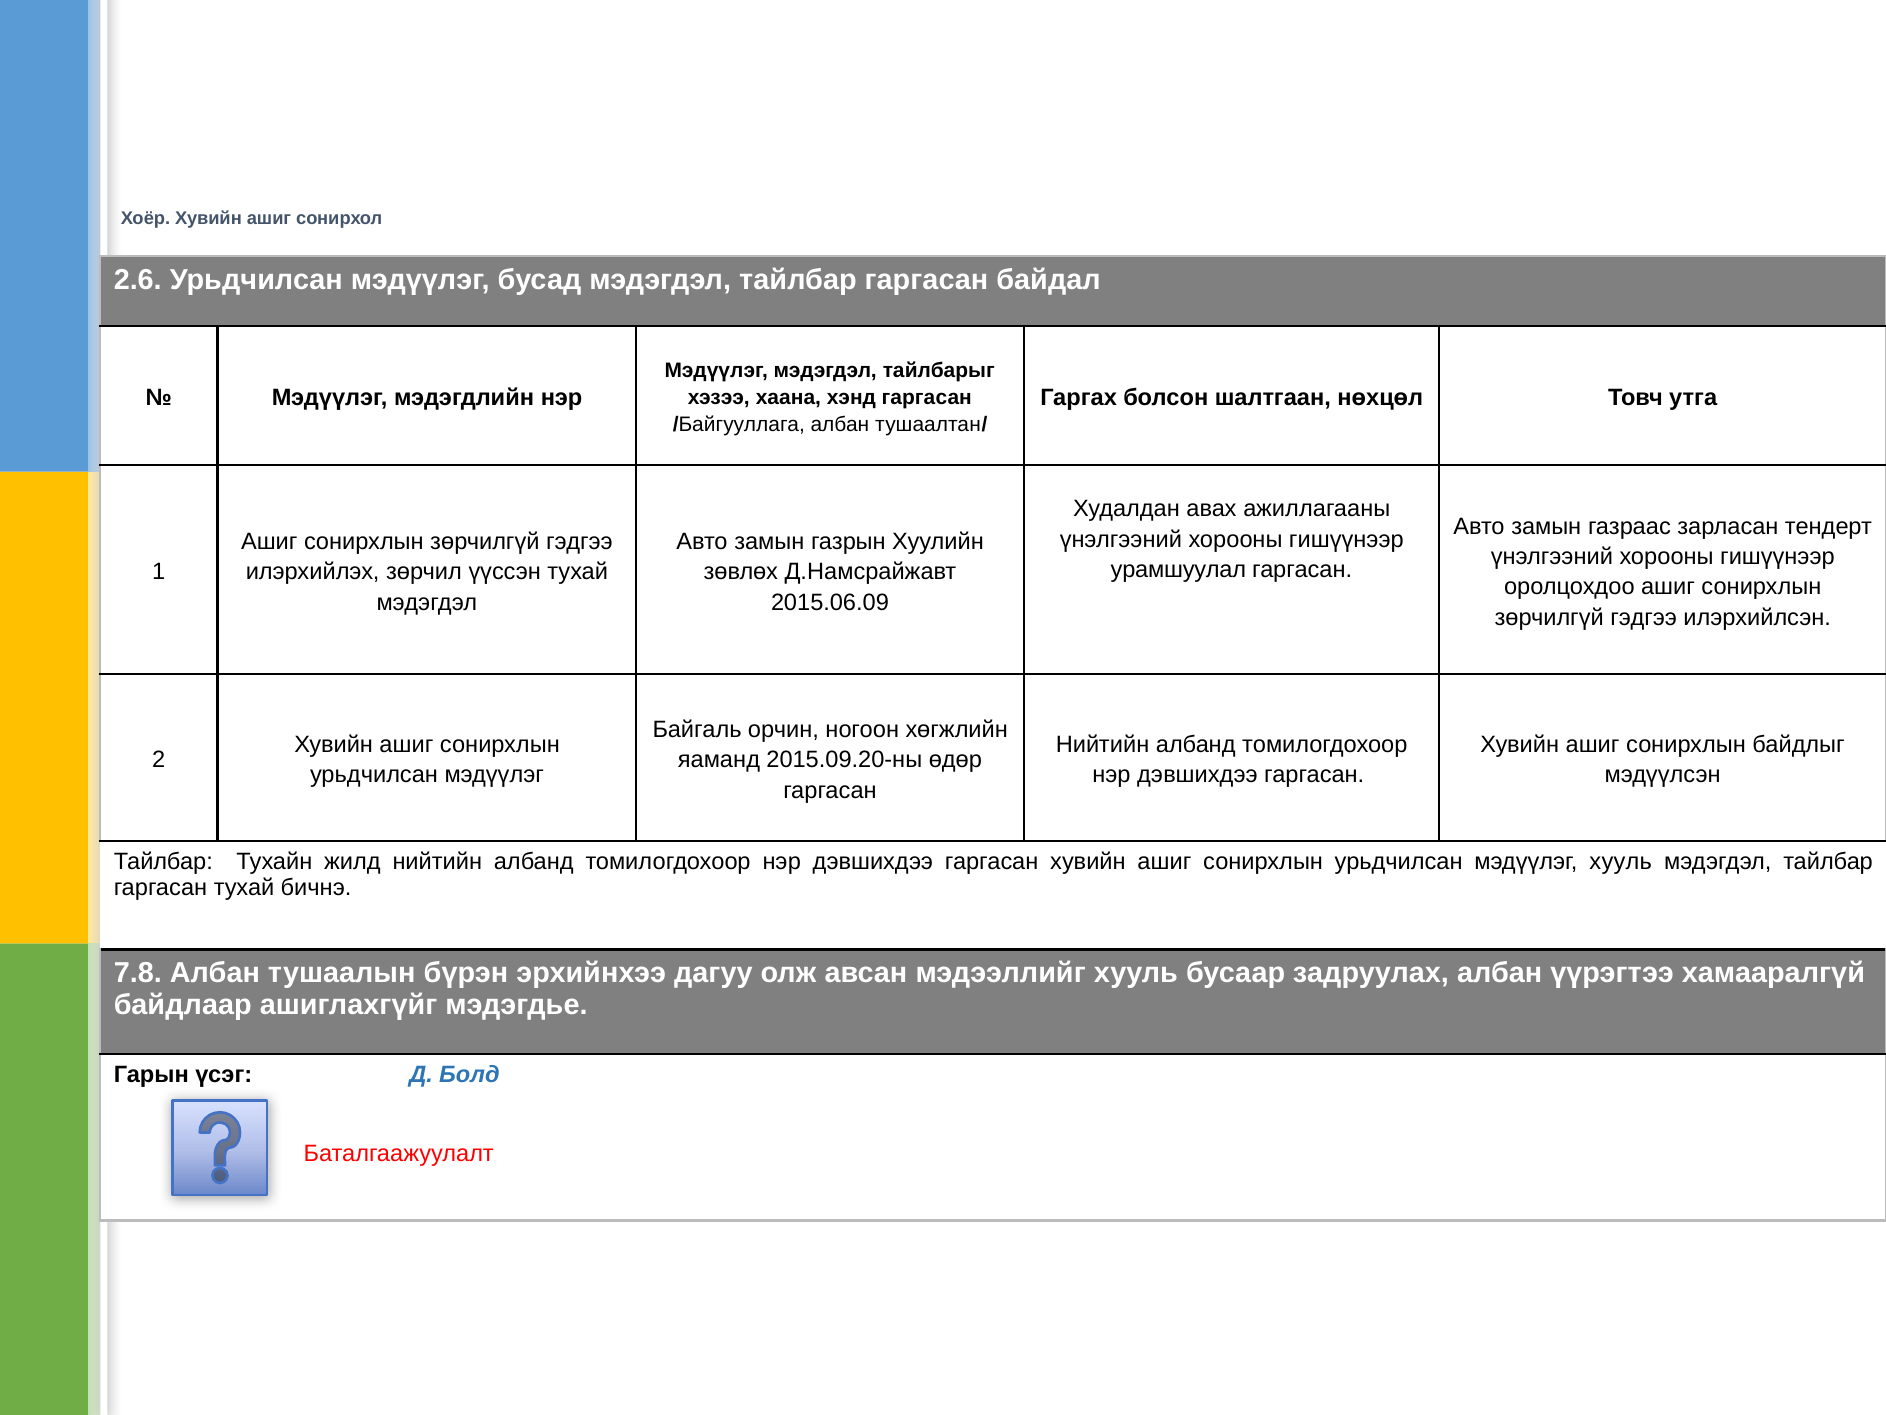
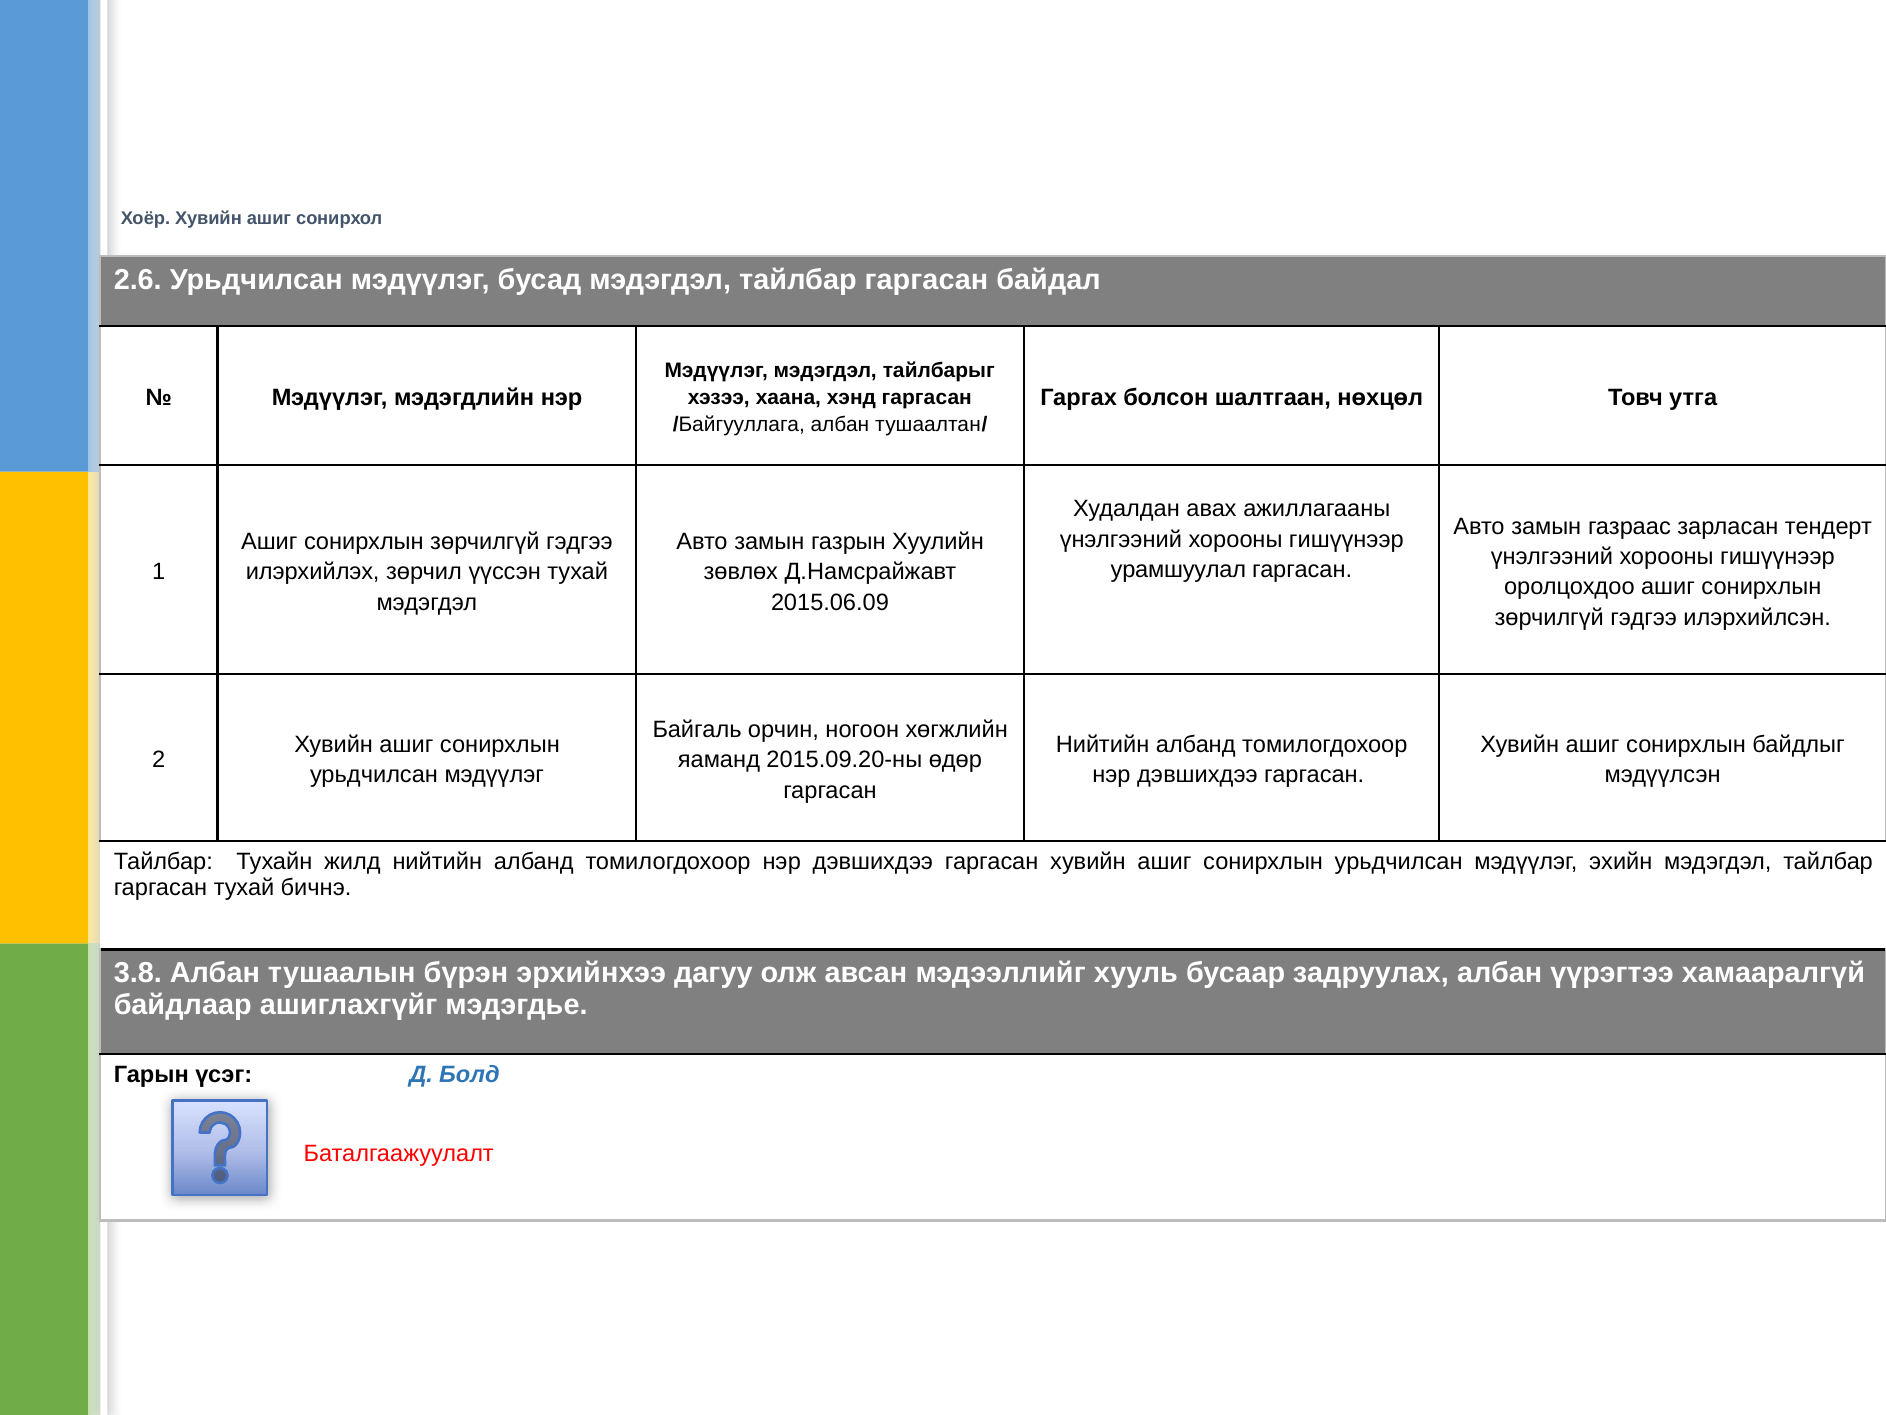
мэдүүлэг хууль: хууль -> эхийн
7.8: 7.8 -> 3.8
